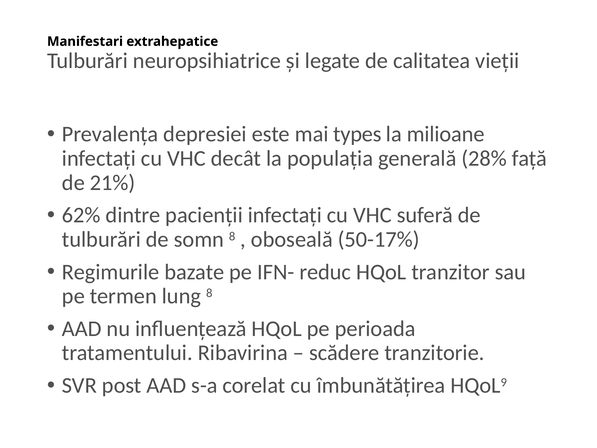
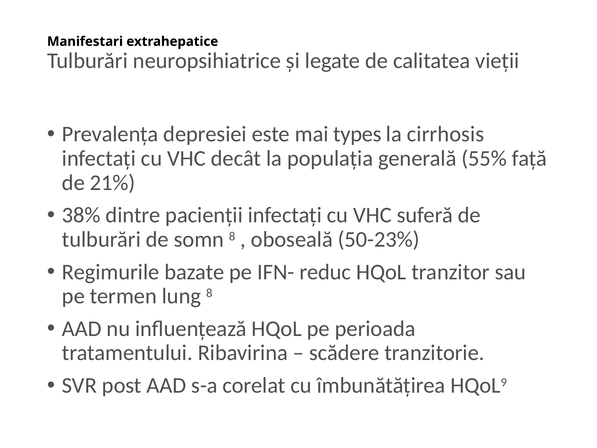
milioane: milioane -> cirrhosis
28%: 28% -> 55%
62%: 62% -> 38%
50-17%: 50-17% -> 50-23%
